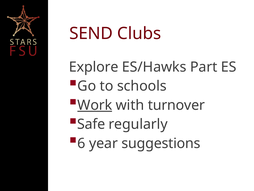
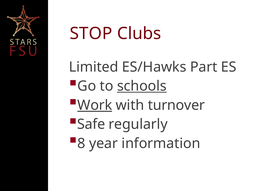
SEND: SEND -> STOP
Explore: Explore -> Limited
schools underline: none -> present
6: 6 -> 8
suggestions: suggestions -> information
